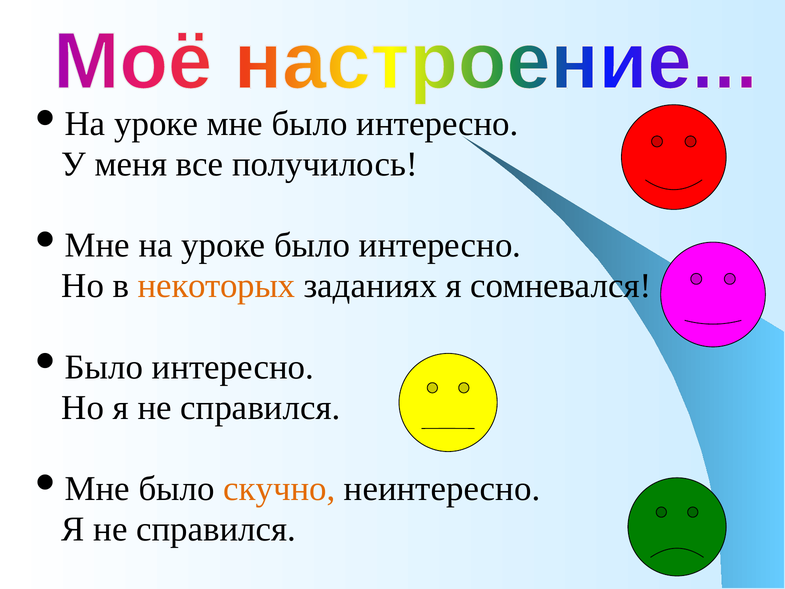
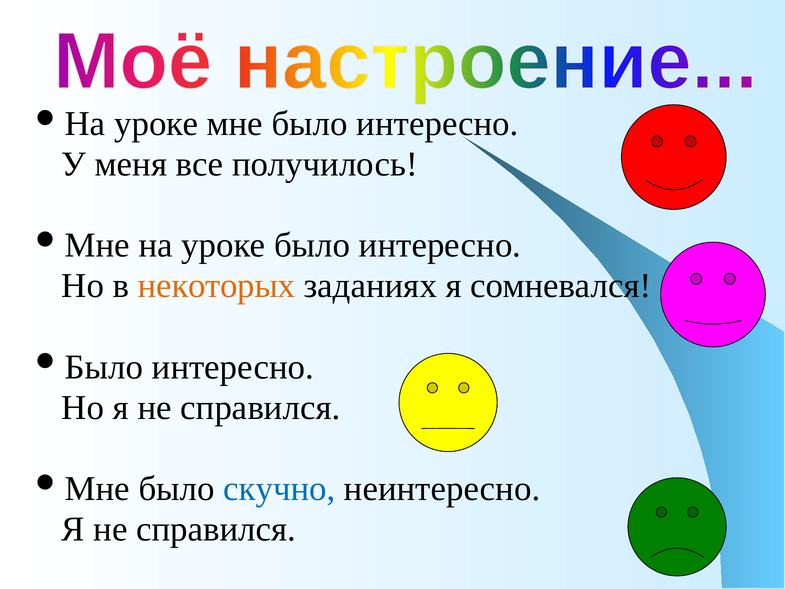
скучно colour: orange -> blue
